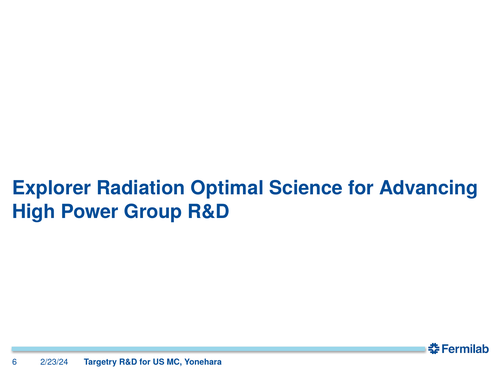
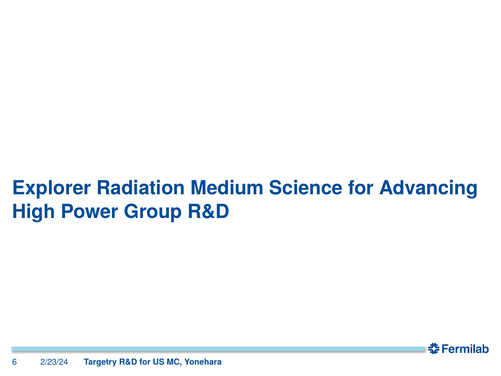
Optimal: Optimal -> Medium
